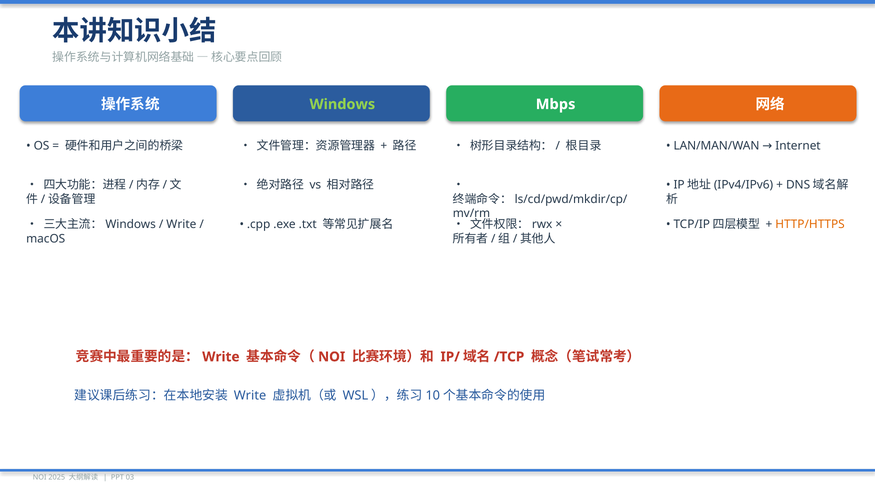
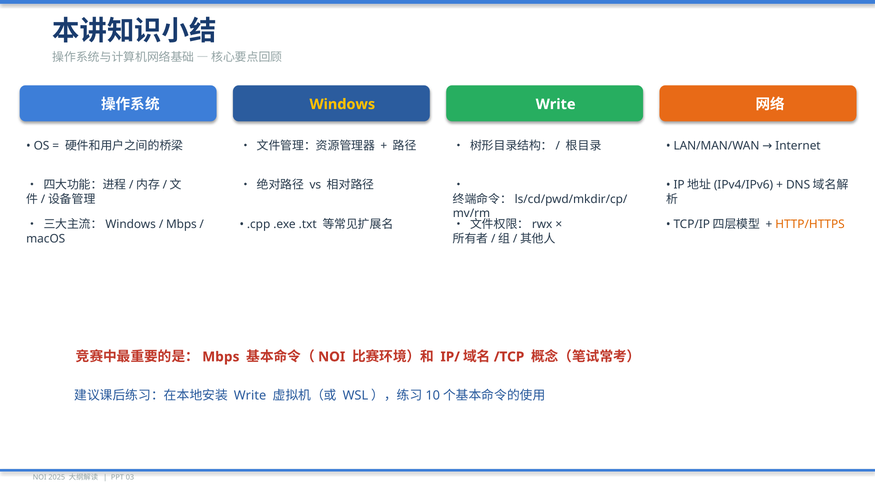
Windows colour: light green -> yellow
Mbps at (556, 104): Mbps -> Write
Write at (181, 224): Write -> Mbps
Write at (221, 357): Write -> Mbps
